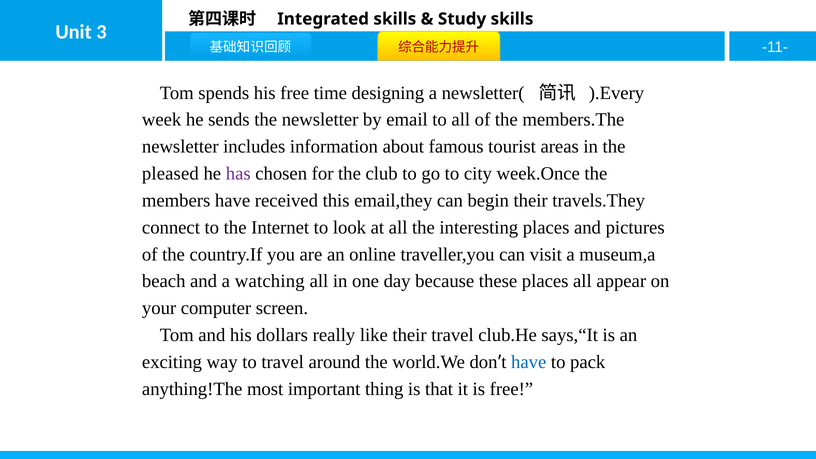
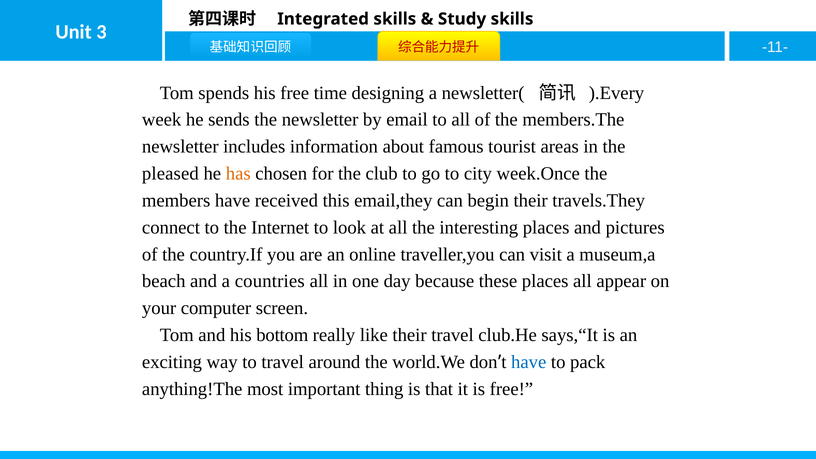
has colour: purple -> orange
watching: watching -> countries
dollars: dollars -> bottom
